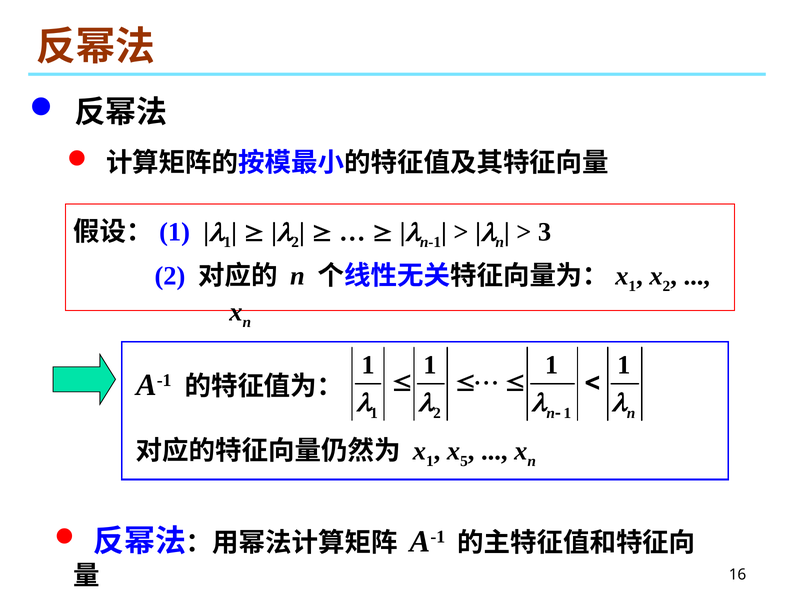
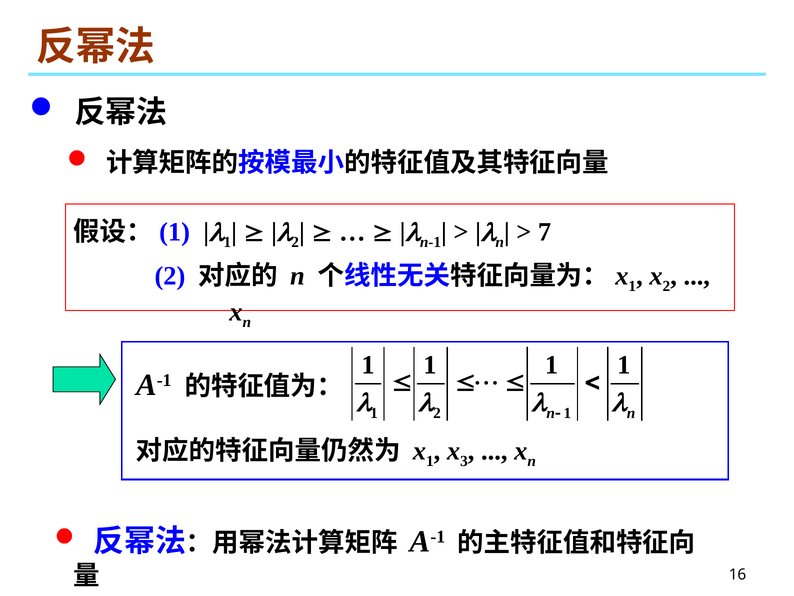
3: 3 -> 7
5: 5 -> 3
